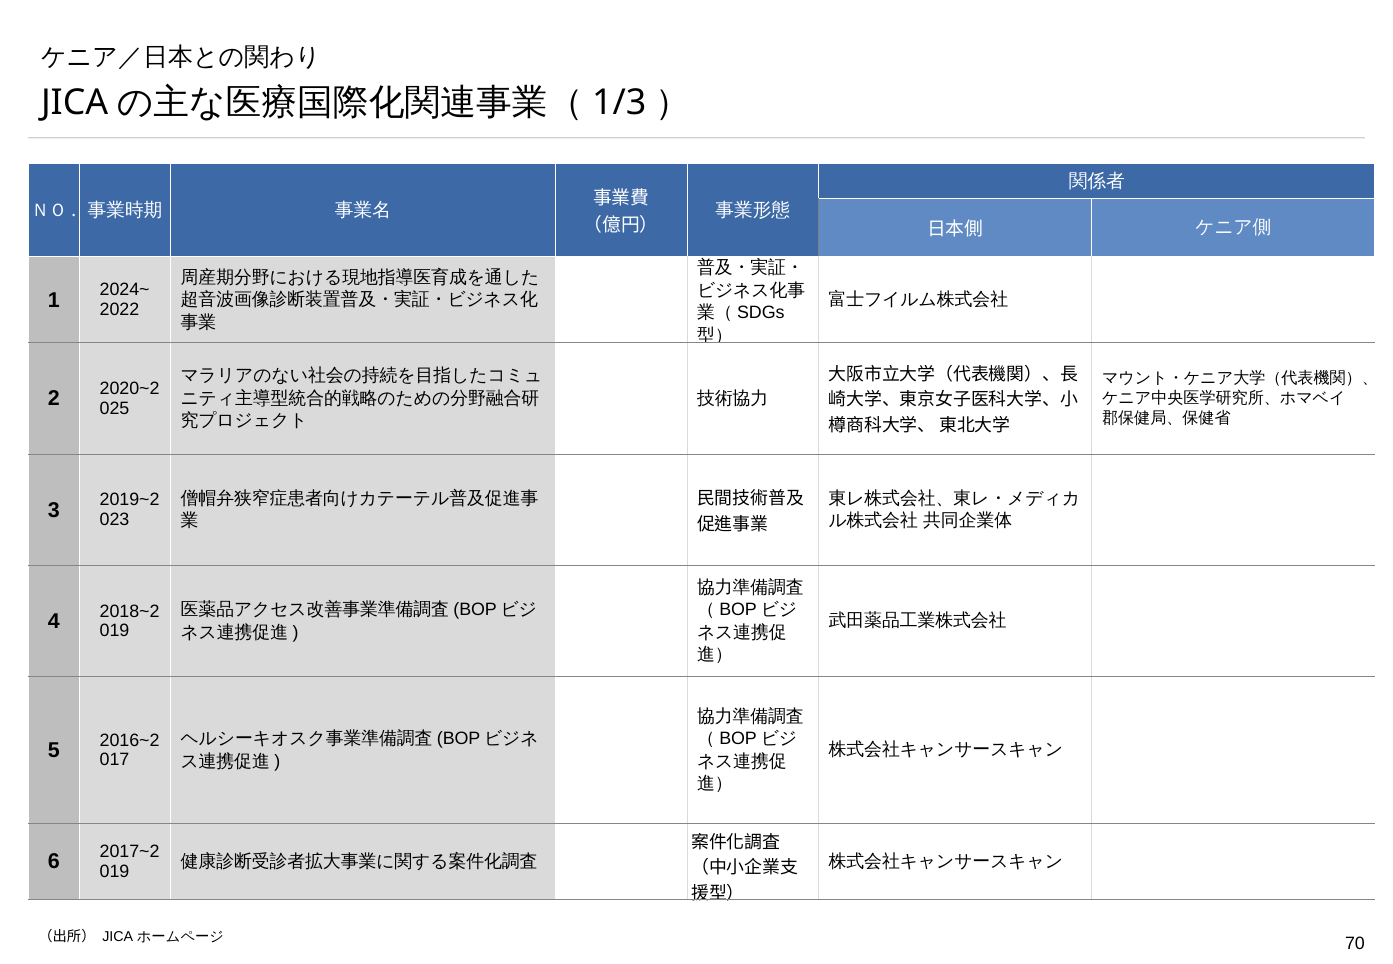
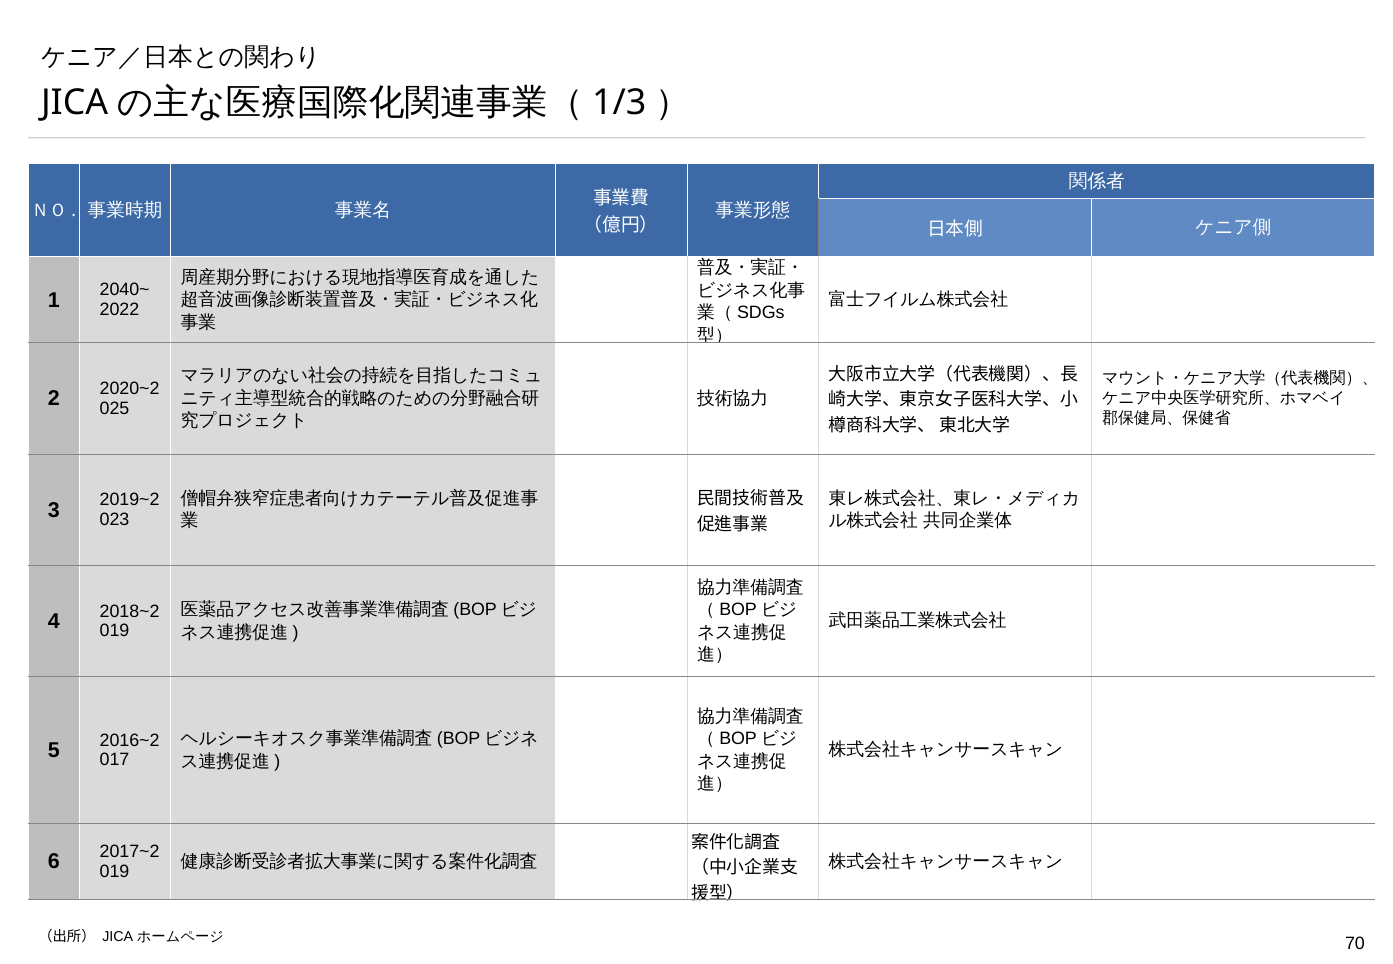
2024~: 2024~ -> 2040~
